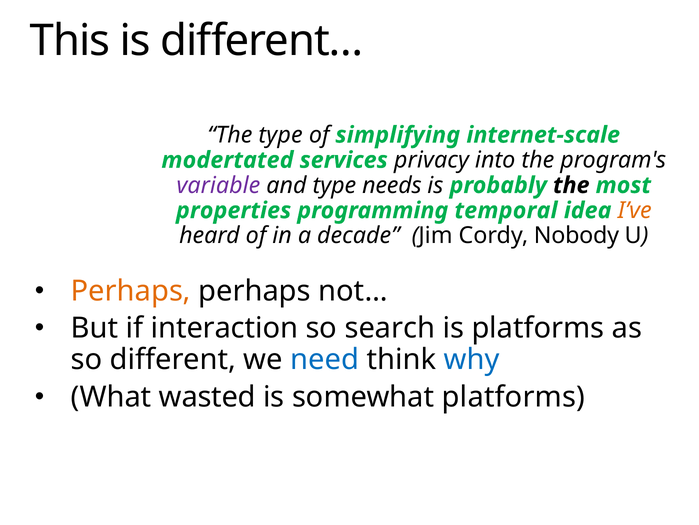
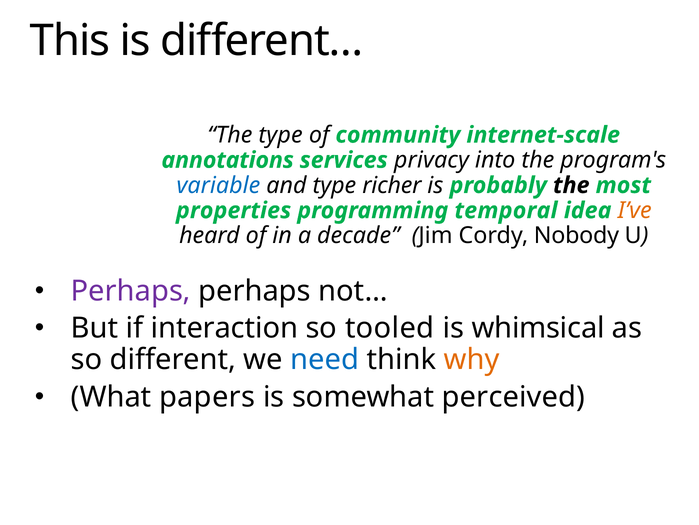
simplifying: simplifying -> community
modertated: modertated -> annotations
variable colour: purple -> blue
needs: needs -> richer
Perhaps at (131, 291) colour: orange -> purple
search: search -> tooled
is platforms: platforms -> whimsical
why colour: blue -> orange
wasted: wasted -> papers
somewhat platforms: platforms -> perceived
